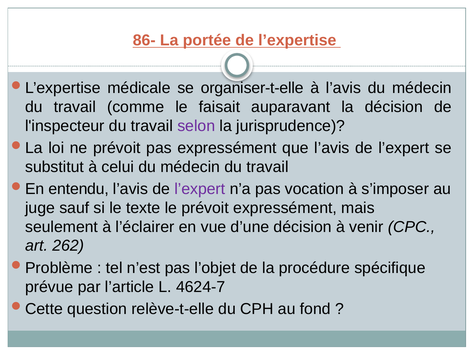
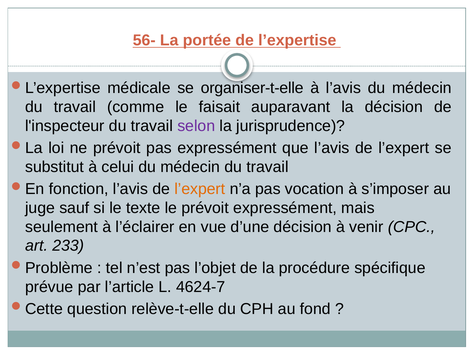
86-: 86- -> 56-
entendu: entendu -> fonction
l’expert at (200, 189) colour: purple -> orange
262: 262 -> 233
